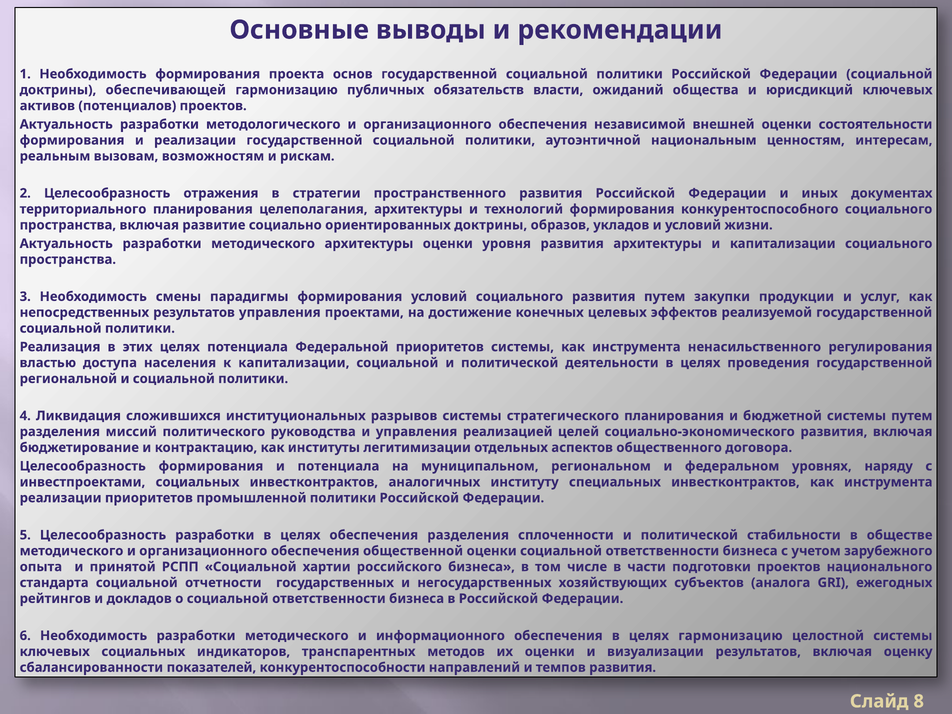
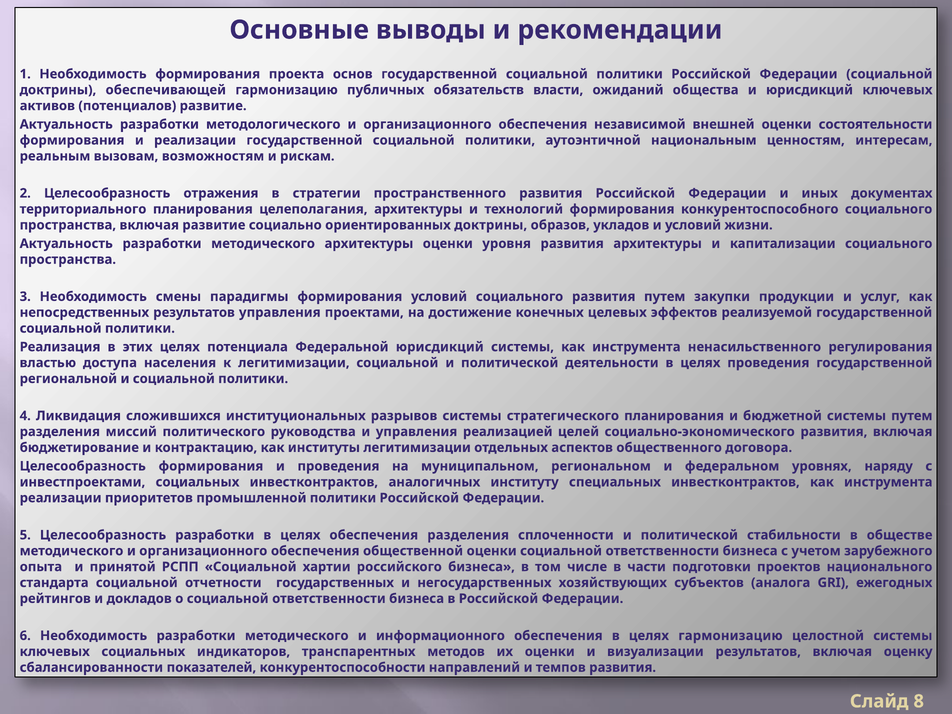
потенциалов проектов: проектов -> развитие
Федеральной приоритетов: приоритетов -> юрисдикций
к капитализации: капитализации -> легитимизации
и потенциала: потенциала -> проведения
